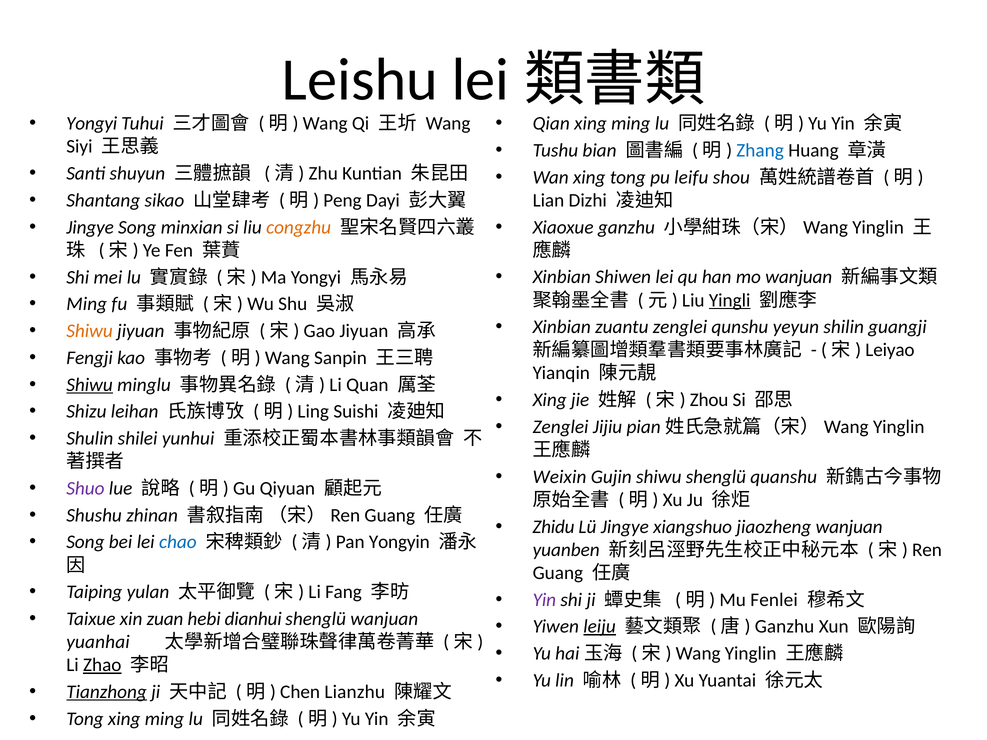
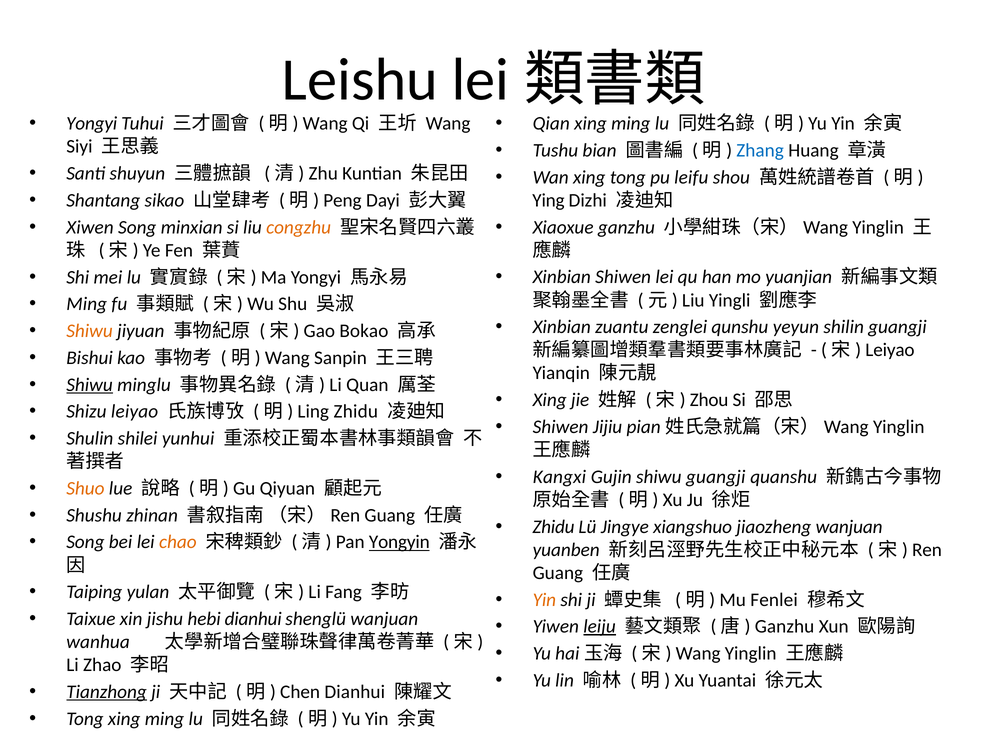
Lian: Lian -> Ying
Jingye at (90, 227): Jingye -> Xiwen
mo wanjuan: wanjuan -> yuanjian
Yingli underline: present -> none
Gao Jiyuan: Jiyuan -> Bokao
Fengji: Fengji -> Bishui
Shizu leihan: leihan -> leiyao
Ling Suishi: Suishi -> Zhidu
Zenglei at (561, 427): Zenglei -> Shiwen
Weixin: Weixin -> Kangxi
shiwu shenglü: shenglü -> guangji
Shuo colour: purple -> orange
chao colour: blue -> orange
Yongyin underline: none -> present
Yin at (544, 600) colour: purple -> orange
zuan: zuan -> jishu
yuanhai: yuanhai -> wanhua
Zhao underline: present -> none
Chen Lianzhu: Lianzhu -> Dianhui
